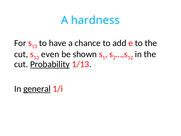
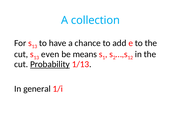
hardness: hardness -> collection
shown: shown -> means
general underline: present -> none
